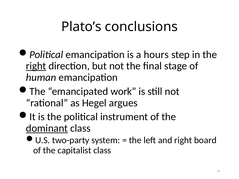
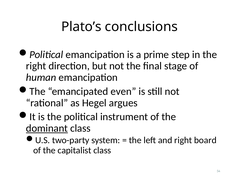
hours: hours -> prime
right at (36, 66) underline: present -> none
work: work -> even
